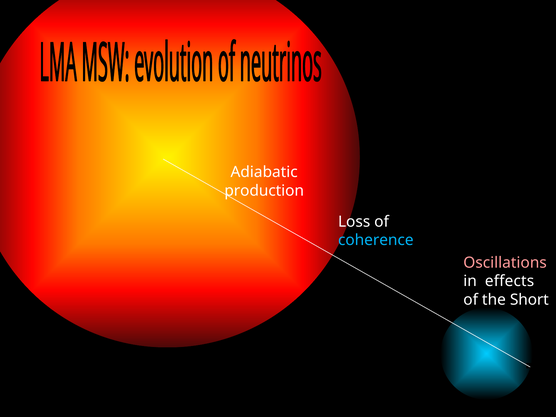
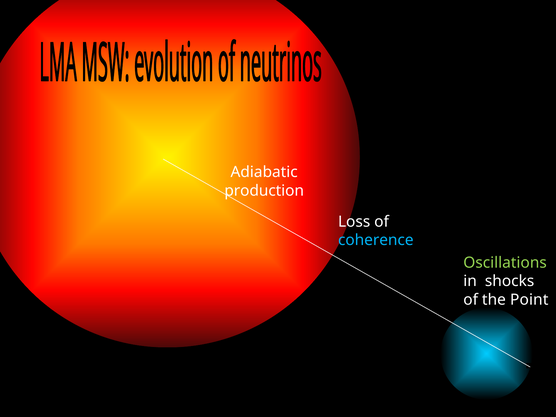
Oscillations colour: pink -> light green
effects: effects -> shocks
Short: Short -> Point
